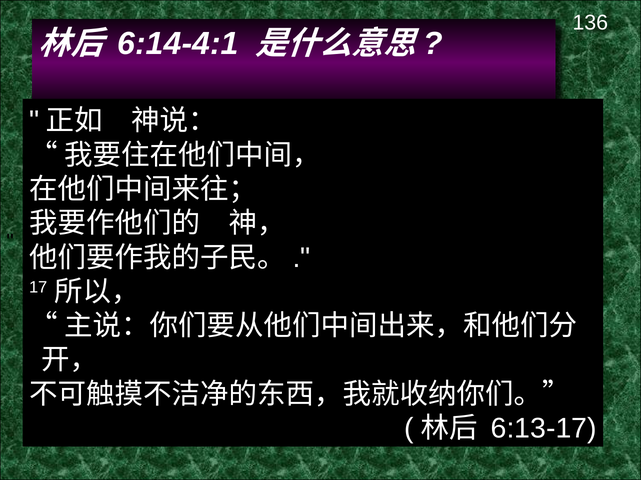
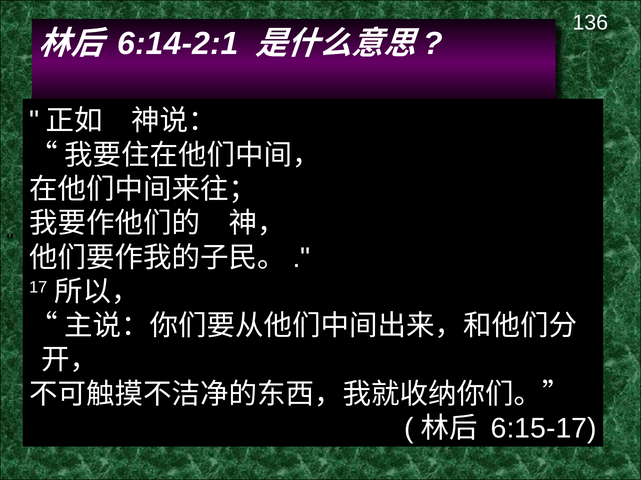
6:14-4:1: 6:14-4:1 -> 6:14-2:1
6:13-17: 6:13-17 -> 6:15-17
